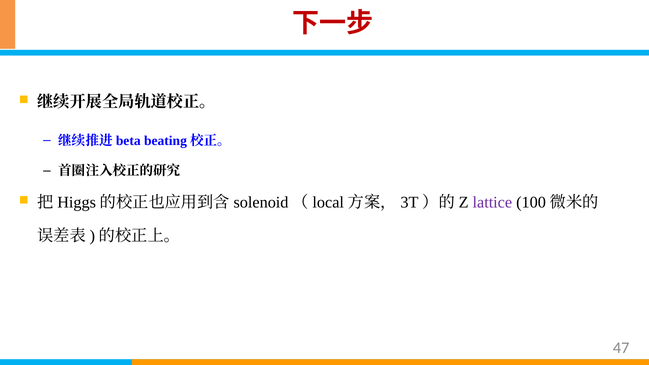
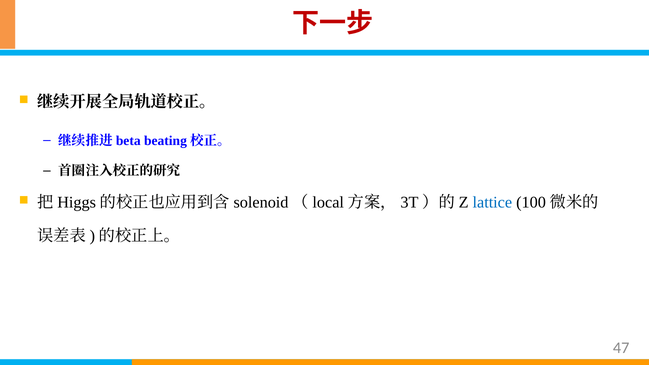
lattice colour: purple -> blue
